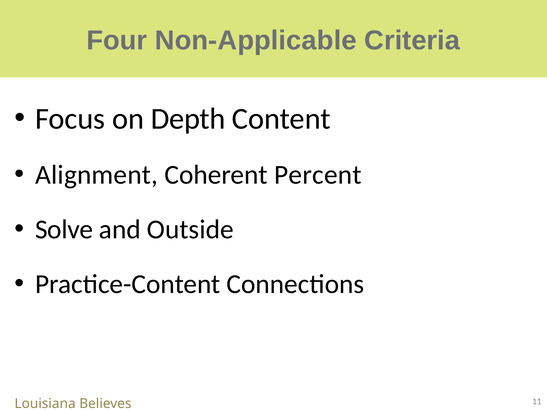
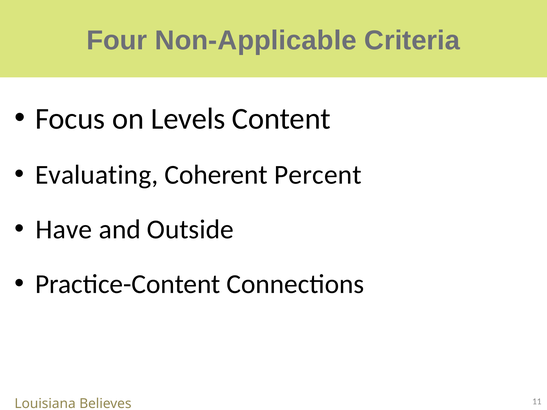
Depth: Depth -> Levels
Alignment: Alignment -> Evaluating
Solve: Solve -> Have
